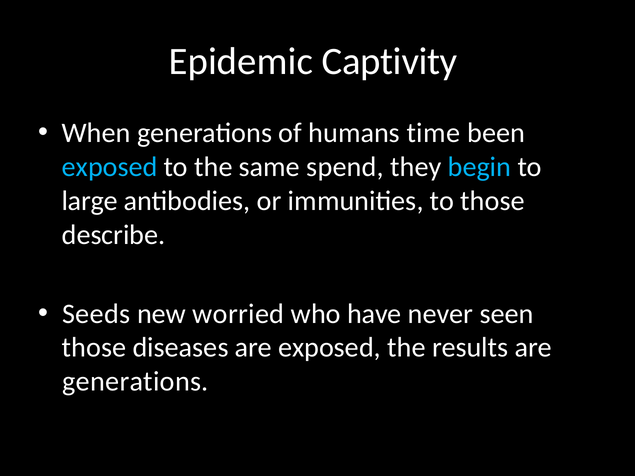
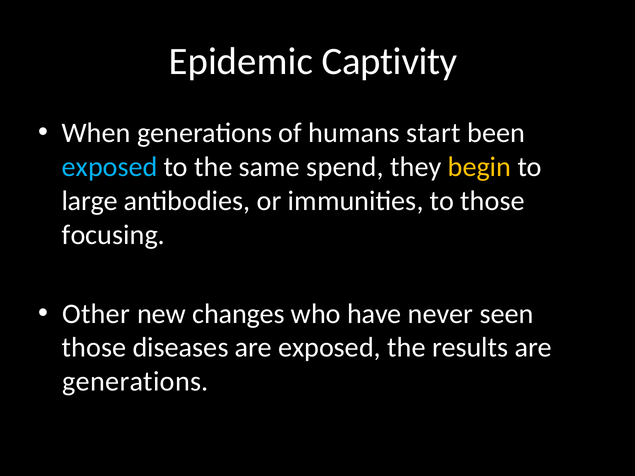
time: time -> start
begin colour: light blue -> yellow
describe: describe -> focusing
Seeds: Seeds -> Other
worried: worried -> changes
